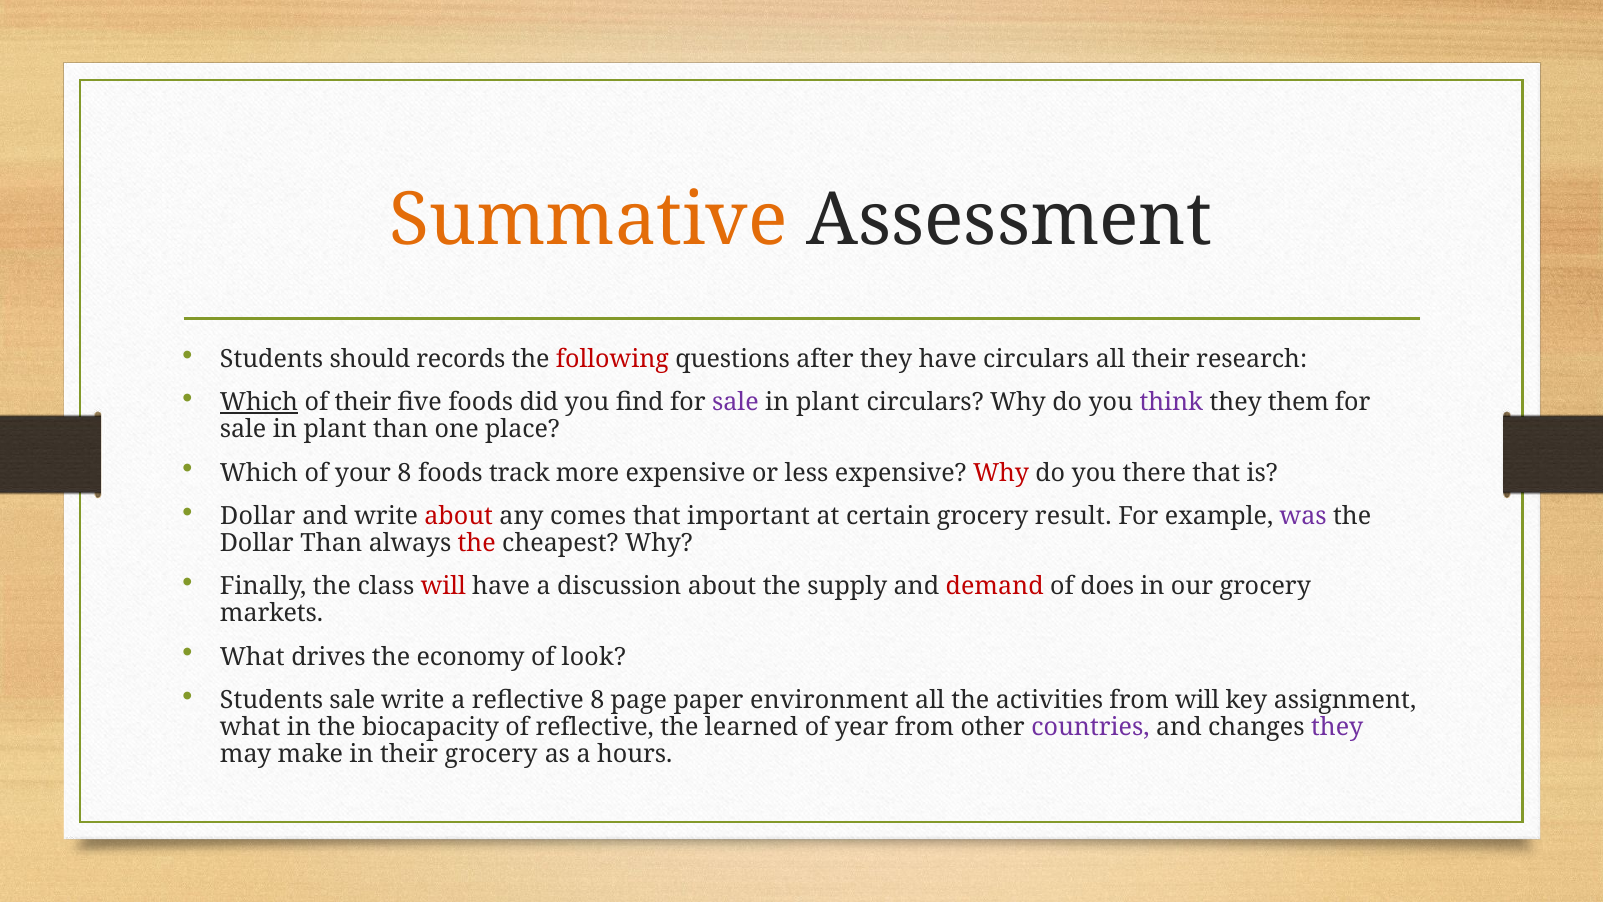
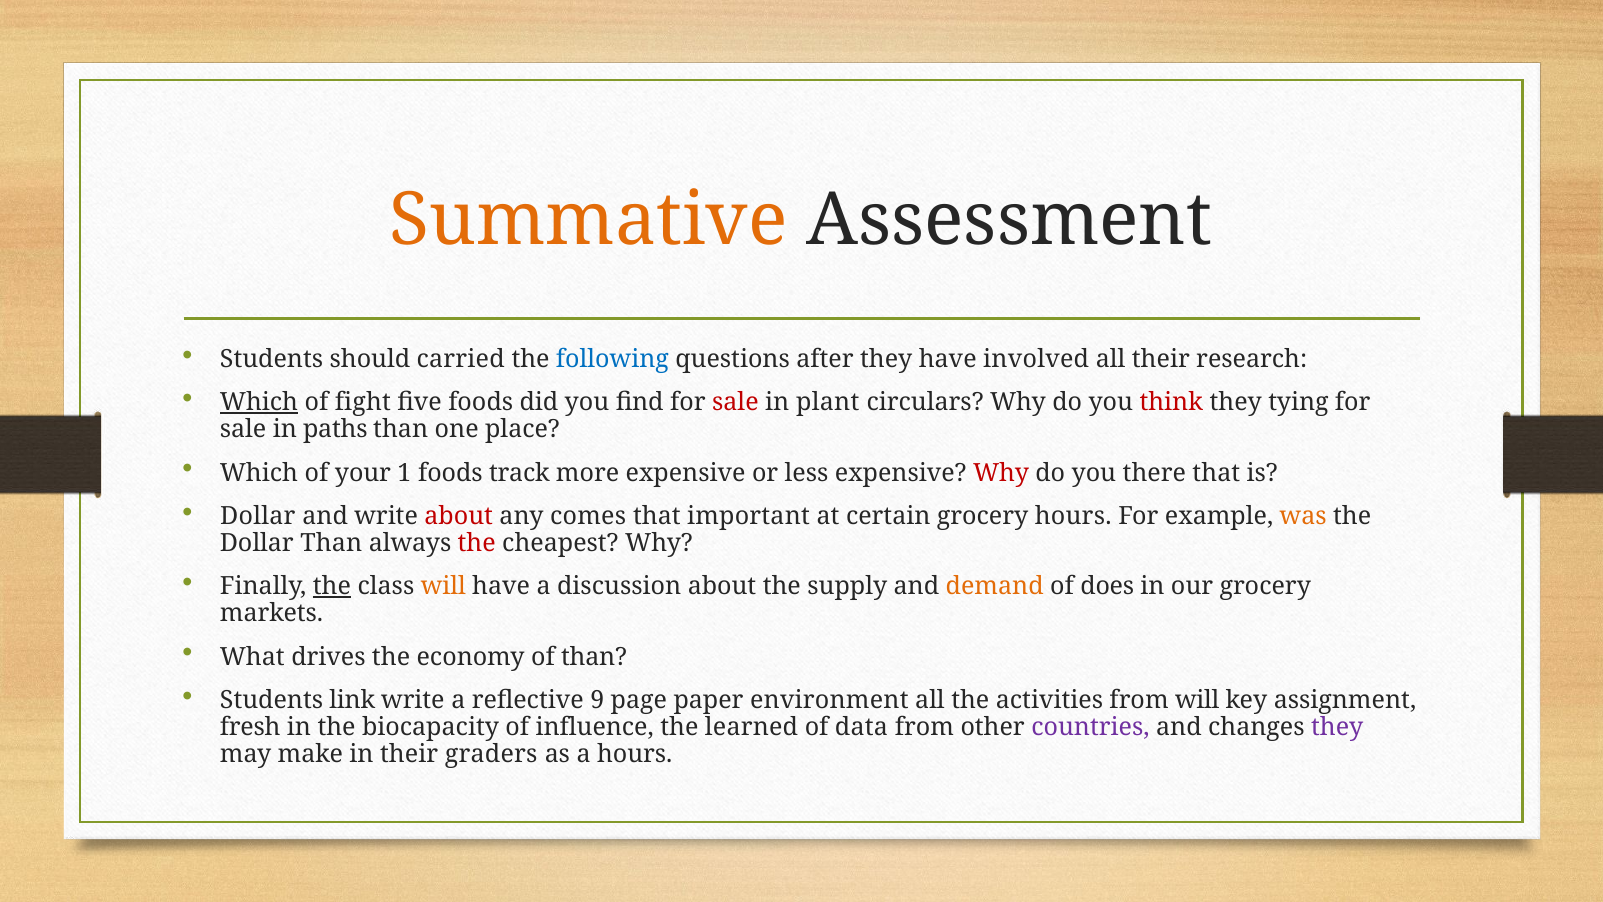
records: records -> carried
following colour: red -> blue
have circulars: circulars -> involved
of their: their -> fight
sale at (735, 402) colour: purple -> red
think colour: purple -> red
them: them -> tying
plant at (335, 429): plant -> paths
your 8: 8 -> 1
grocery result: result -> hours
was colour: purple -> orange
the at (332, 586) underline: none -> present
will at (443, 586) colour: red -> orange
demand colour: red -> orange
of look: look -> than
Students sale: sale -> link
reflective 8: 8 -> 9
what at (250, 727): what -> fresh
of reflective: reflective -> influence
year: year -> data
their grocery: grocery -> graders
